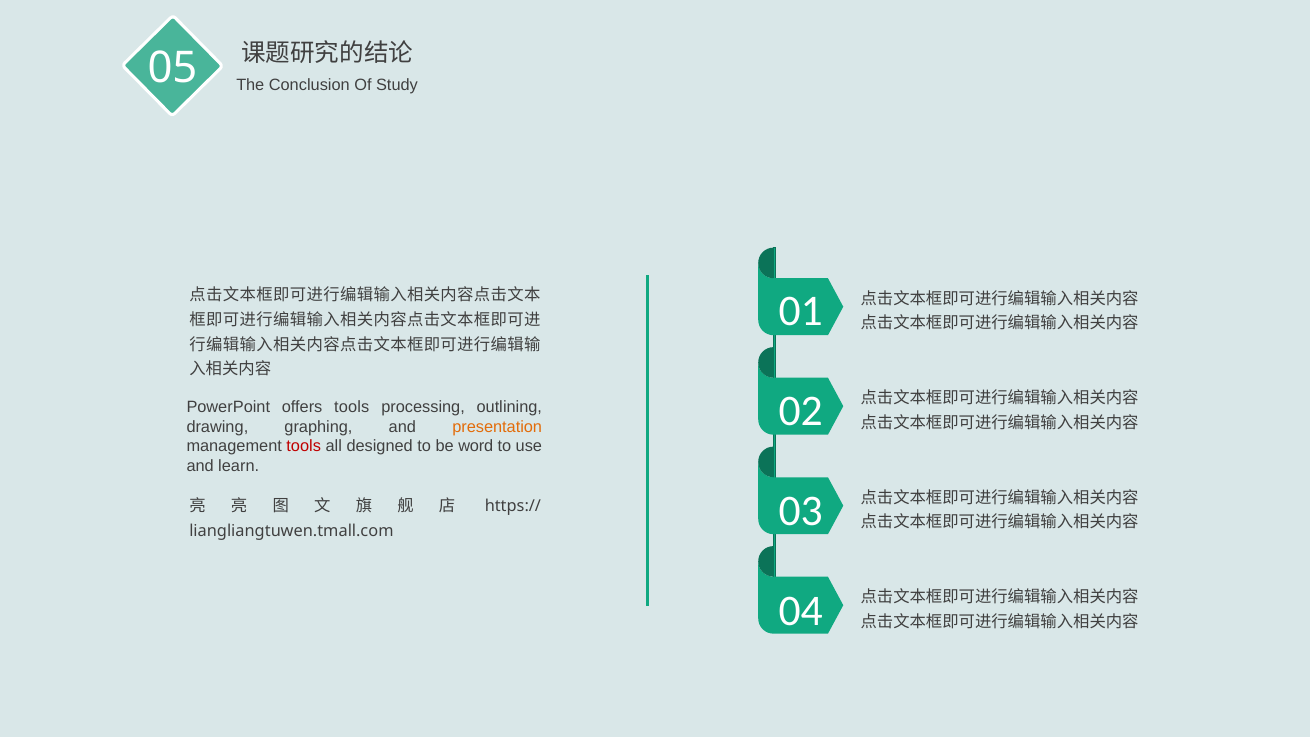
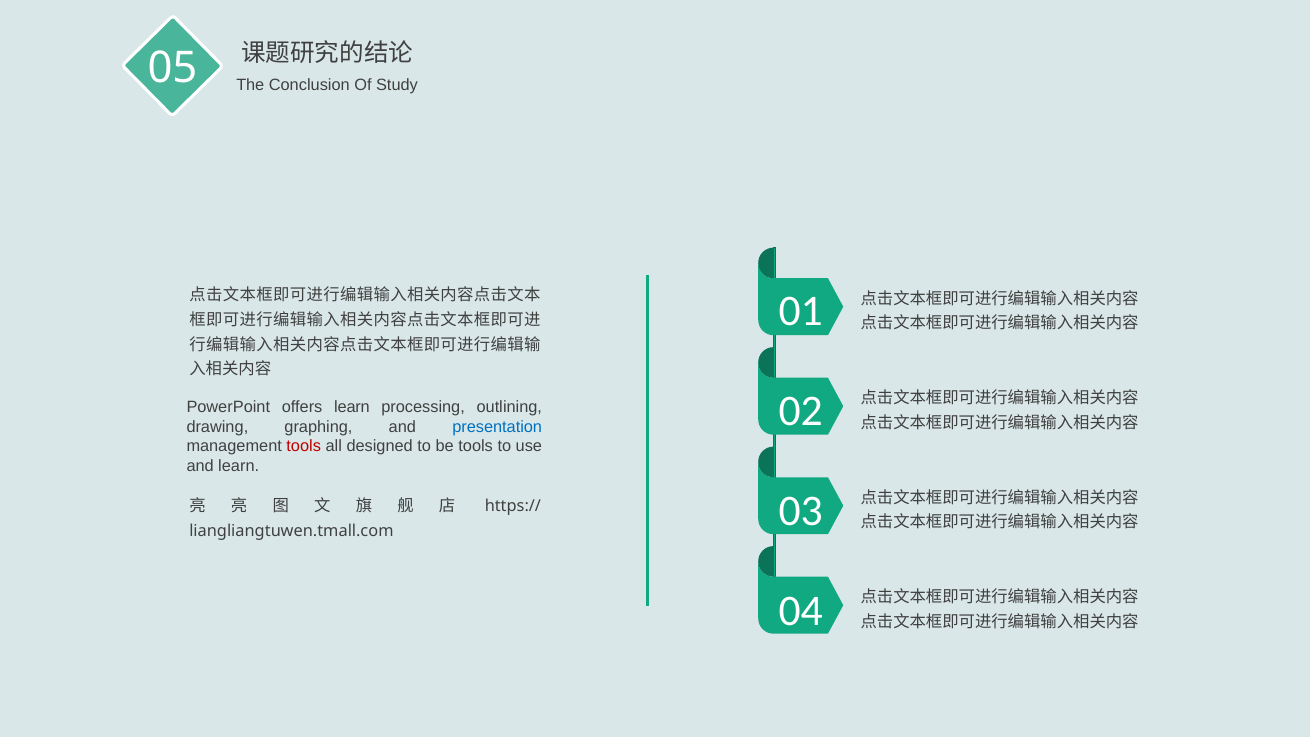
offers tools: tools -> learn
presentation colour: orange -> blue
be word: word -> tools
